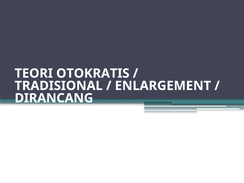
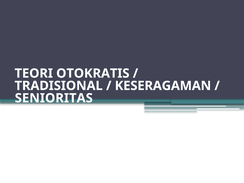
ENLARGEMENT: ENLARGEMENT -> KESERAGAMAN
DIRANCANG: DIRANCANG -> SENIORITAS
